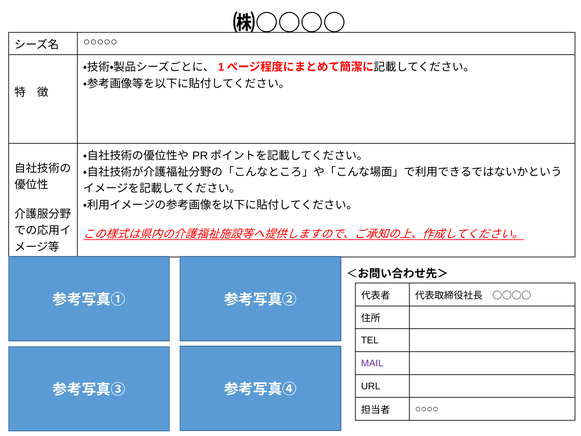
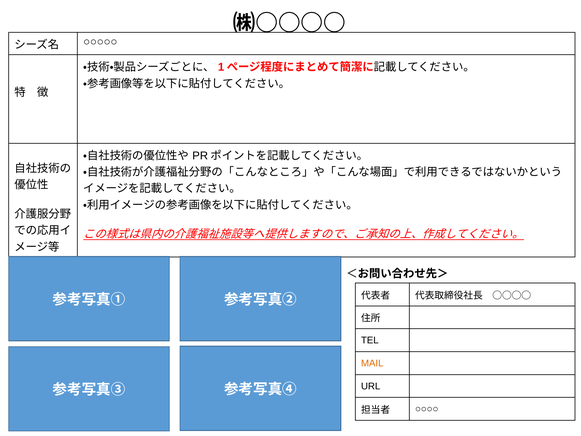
MAIL colour: purple -> orange
